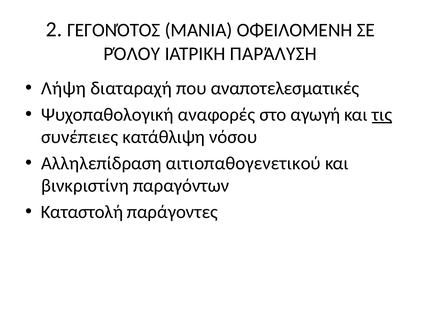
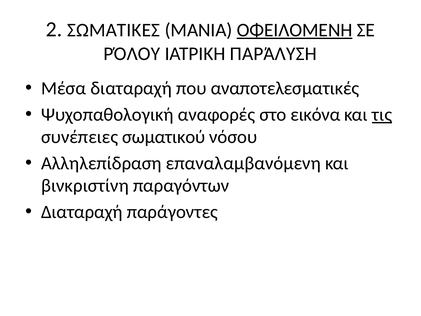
ΓΕΓΟΝΌΤΟΣ: ΓΕΓΟΝΌΤΟΣ -> ΣΩΜΑΤΙΚΕΣ
ΟΦΕΙΛΟΜΕΝΗ underline: none -> present
Λήψη: Λήψη -> Μέσα
αγωγή: αγωγή -> εικόνα
κατάθλιψη: κατάθλιψη -> σωματικού
αιτιοπαθογενετικού: αιτιοπαθογενετικού -> επαναλαμβανόμενη
Καταστολή at (82, 212): Καταστολή -> Διαταραχή
